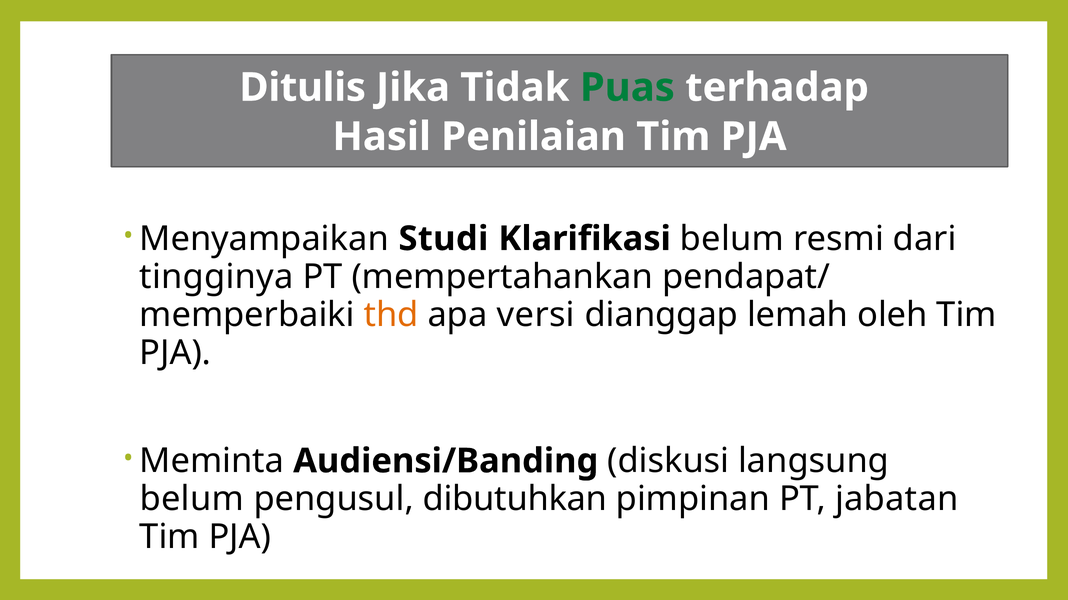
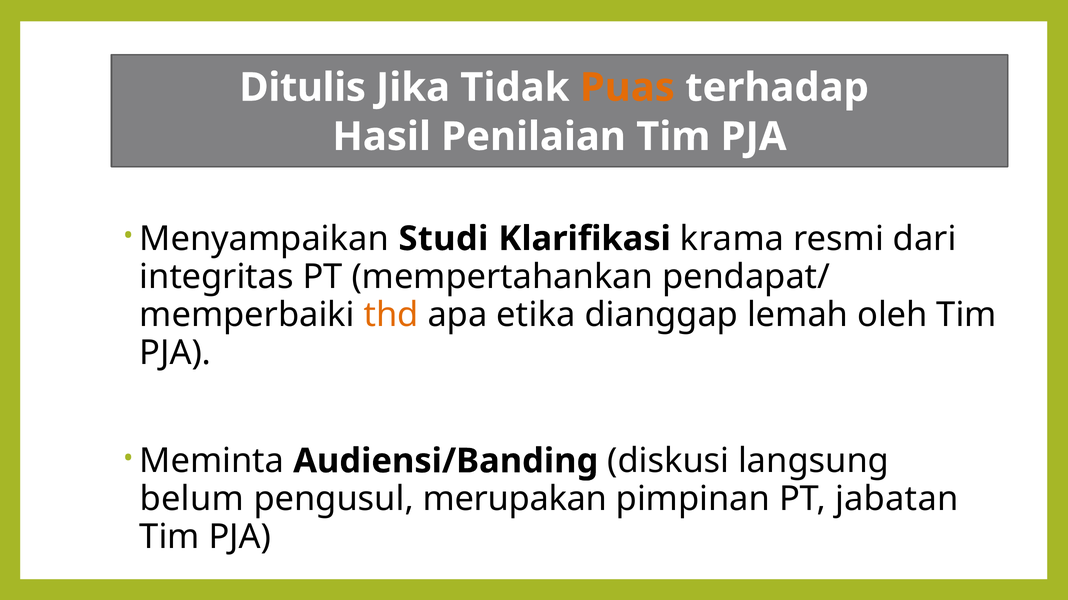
Puas colour: green -> orange
Klarifikasi belum: belum -> krama
tingginya: tingginya -> integritas
versi: versi -> etika
dibutuhkan: dibutuhkan -> merupakan
